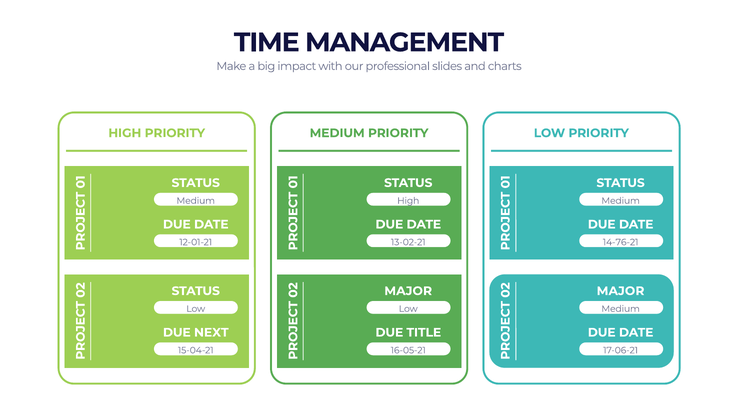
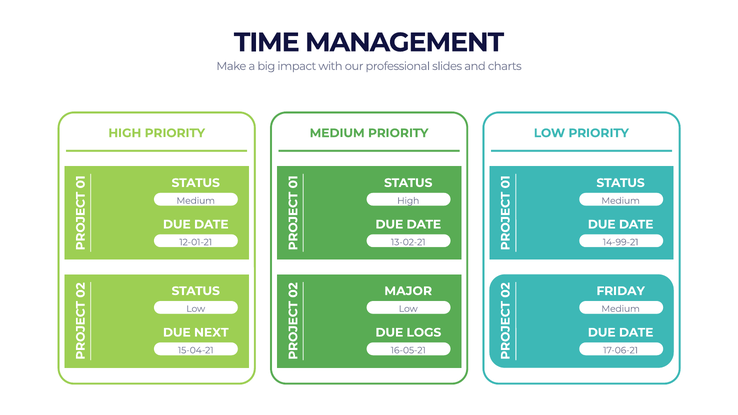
14-76-21: 14-76-21 -> 14-99-21
MAJOR at (621, 291): MAJOR -> FRIDAY
TITLE: TITLE -> LOGS
